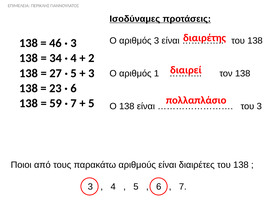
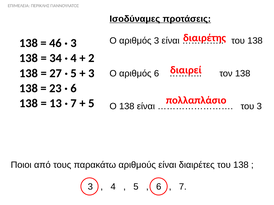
αριθμός 1: 1 -> 6
59: 59 -> 13
